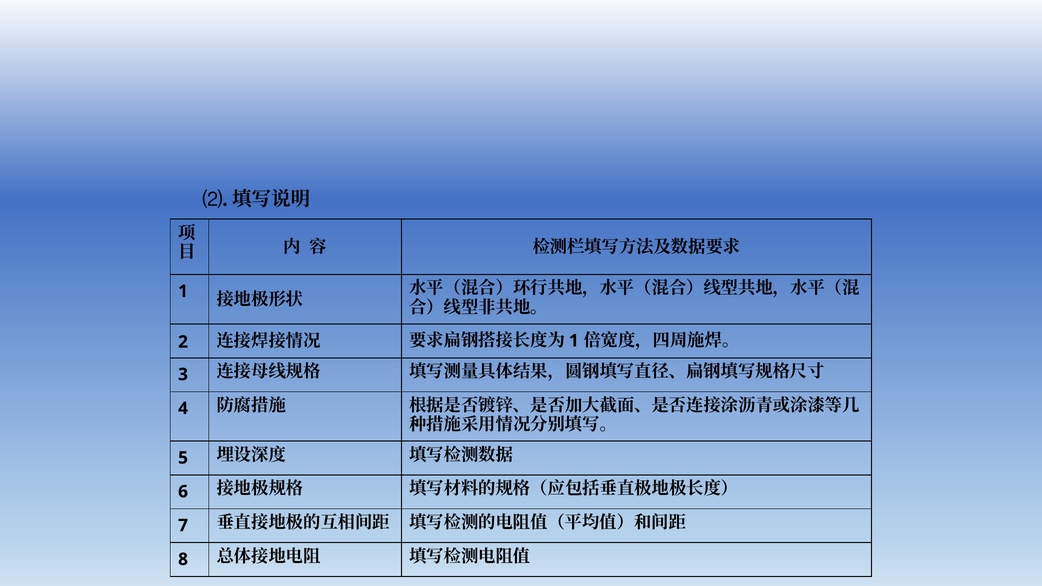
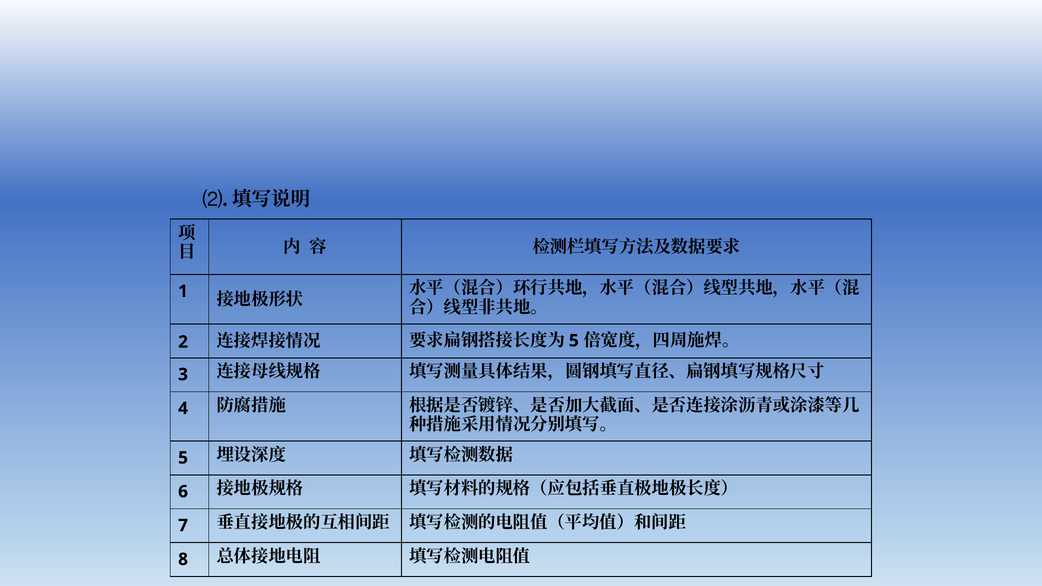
1 at (574, 341): 1 -> 5
